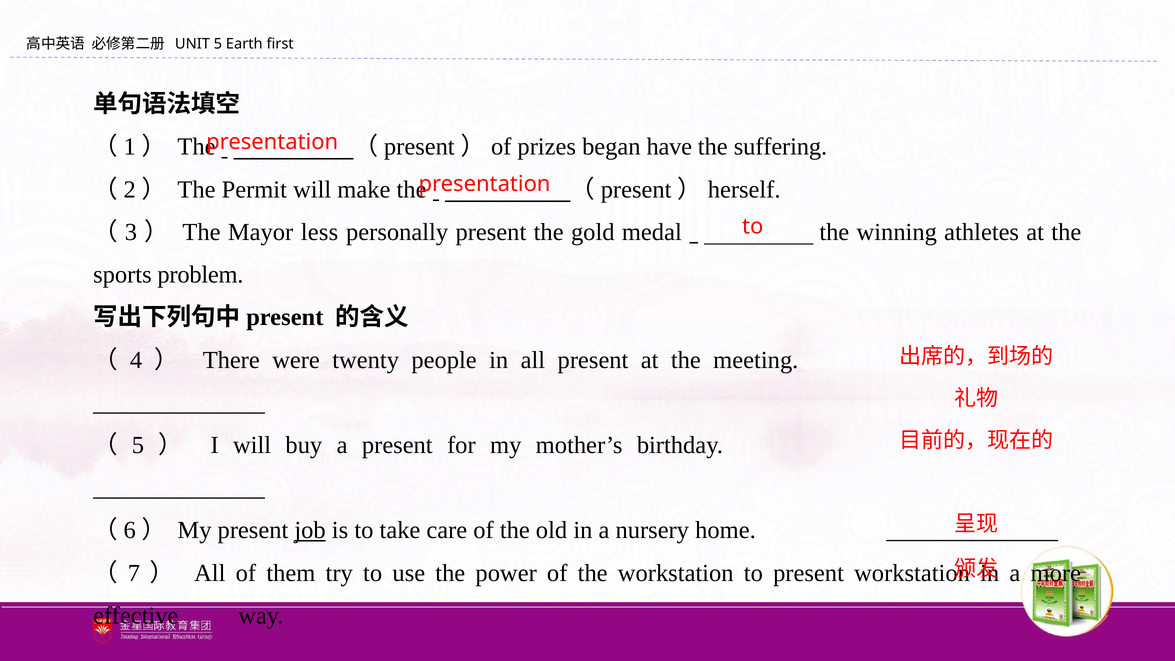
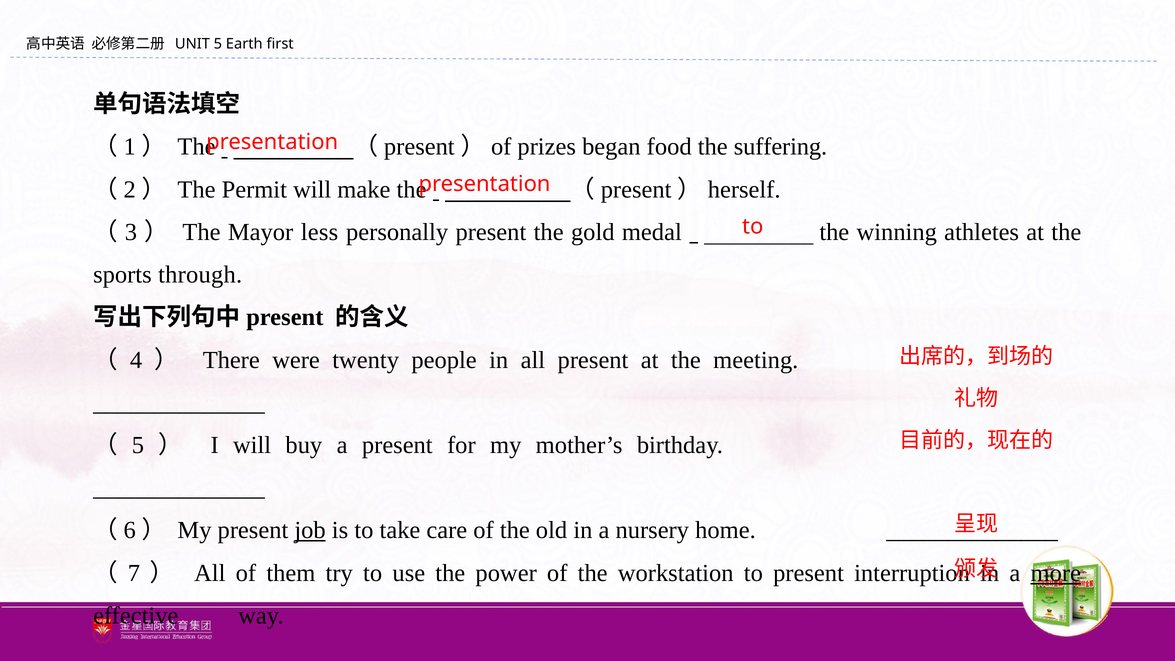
have: have -> food
problem: problem -> through
present workstation: workstation -> interruption
more underline: none -> present
